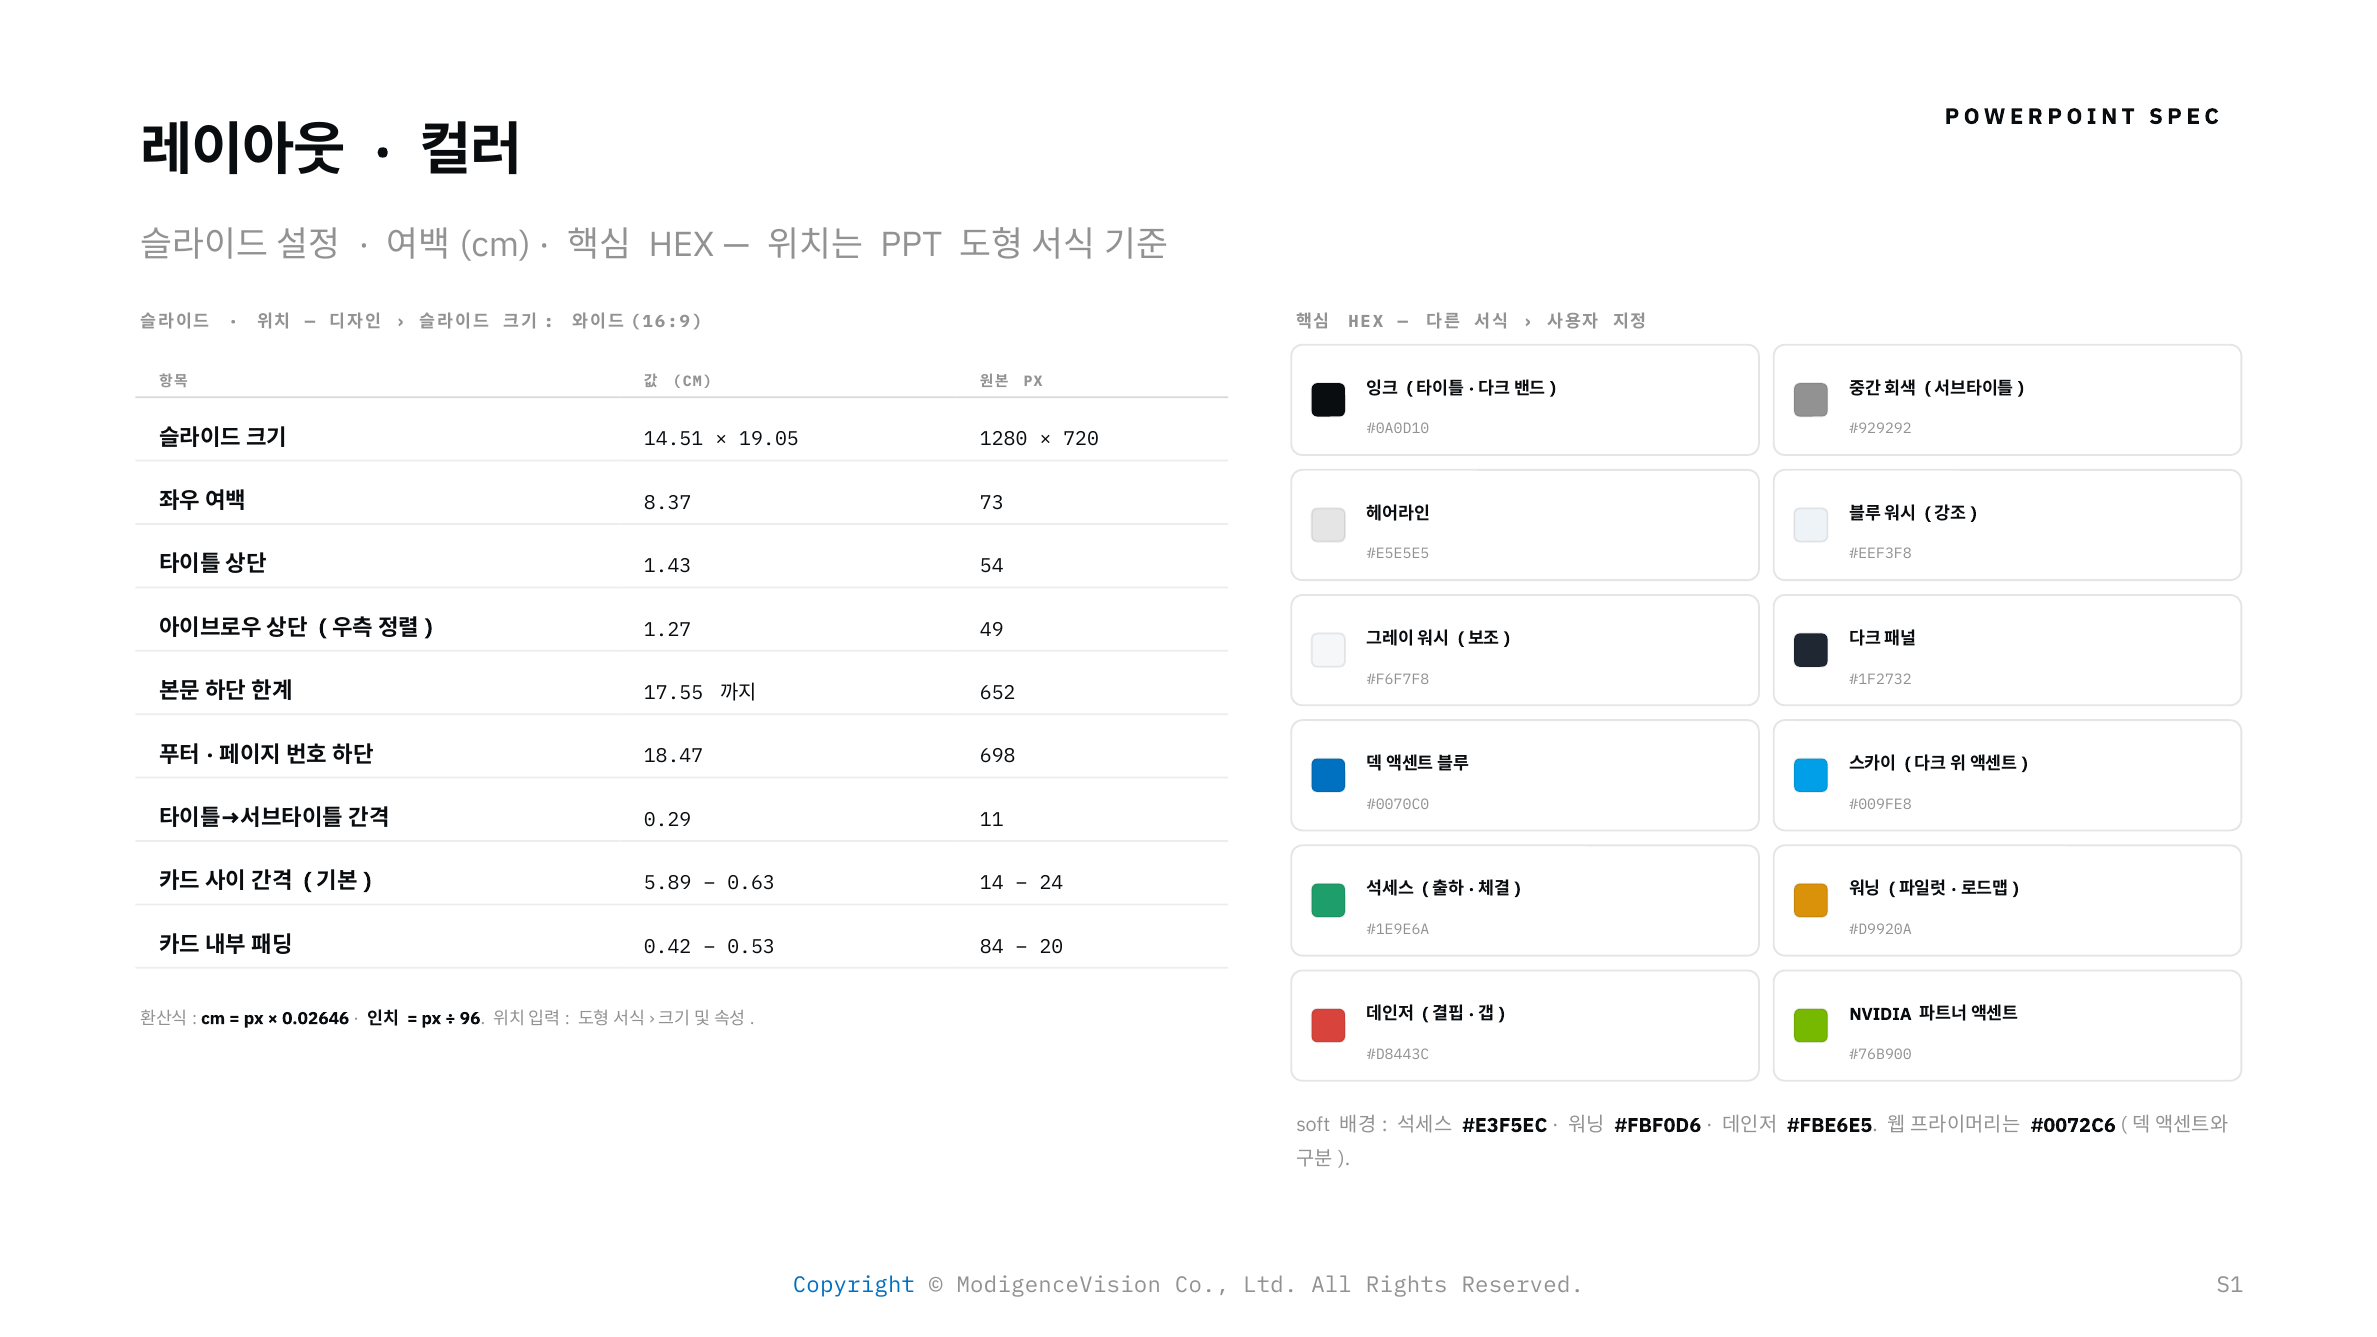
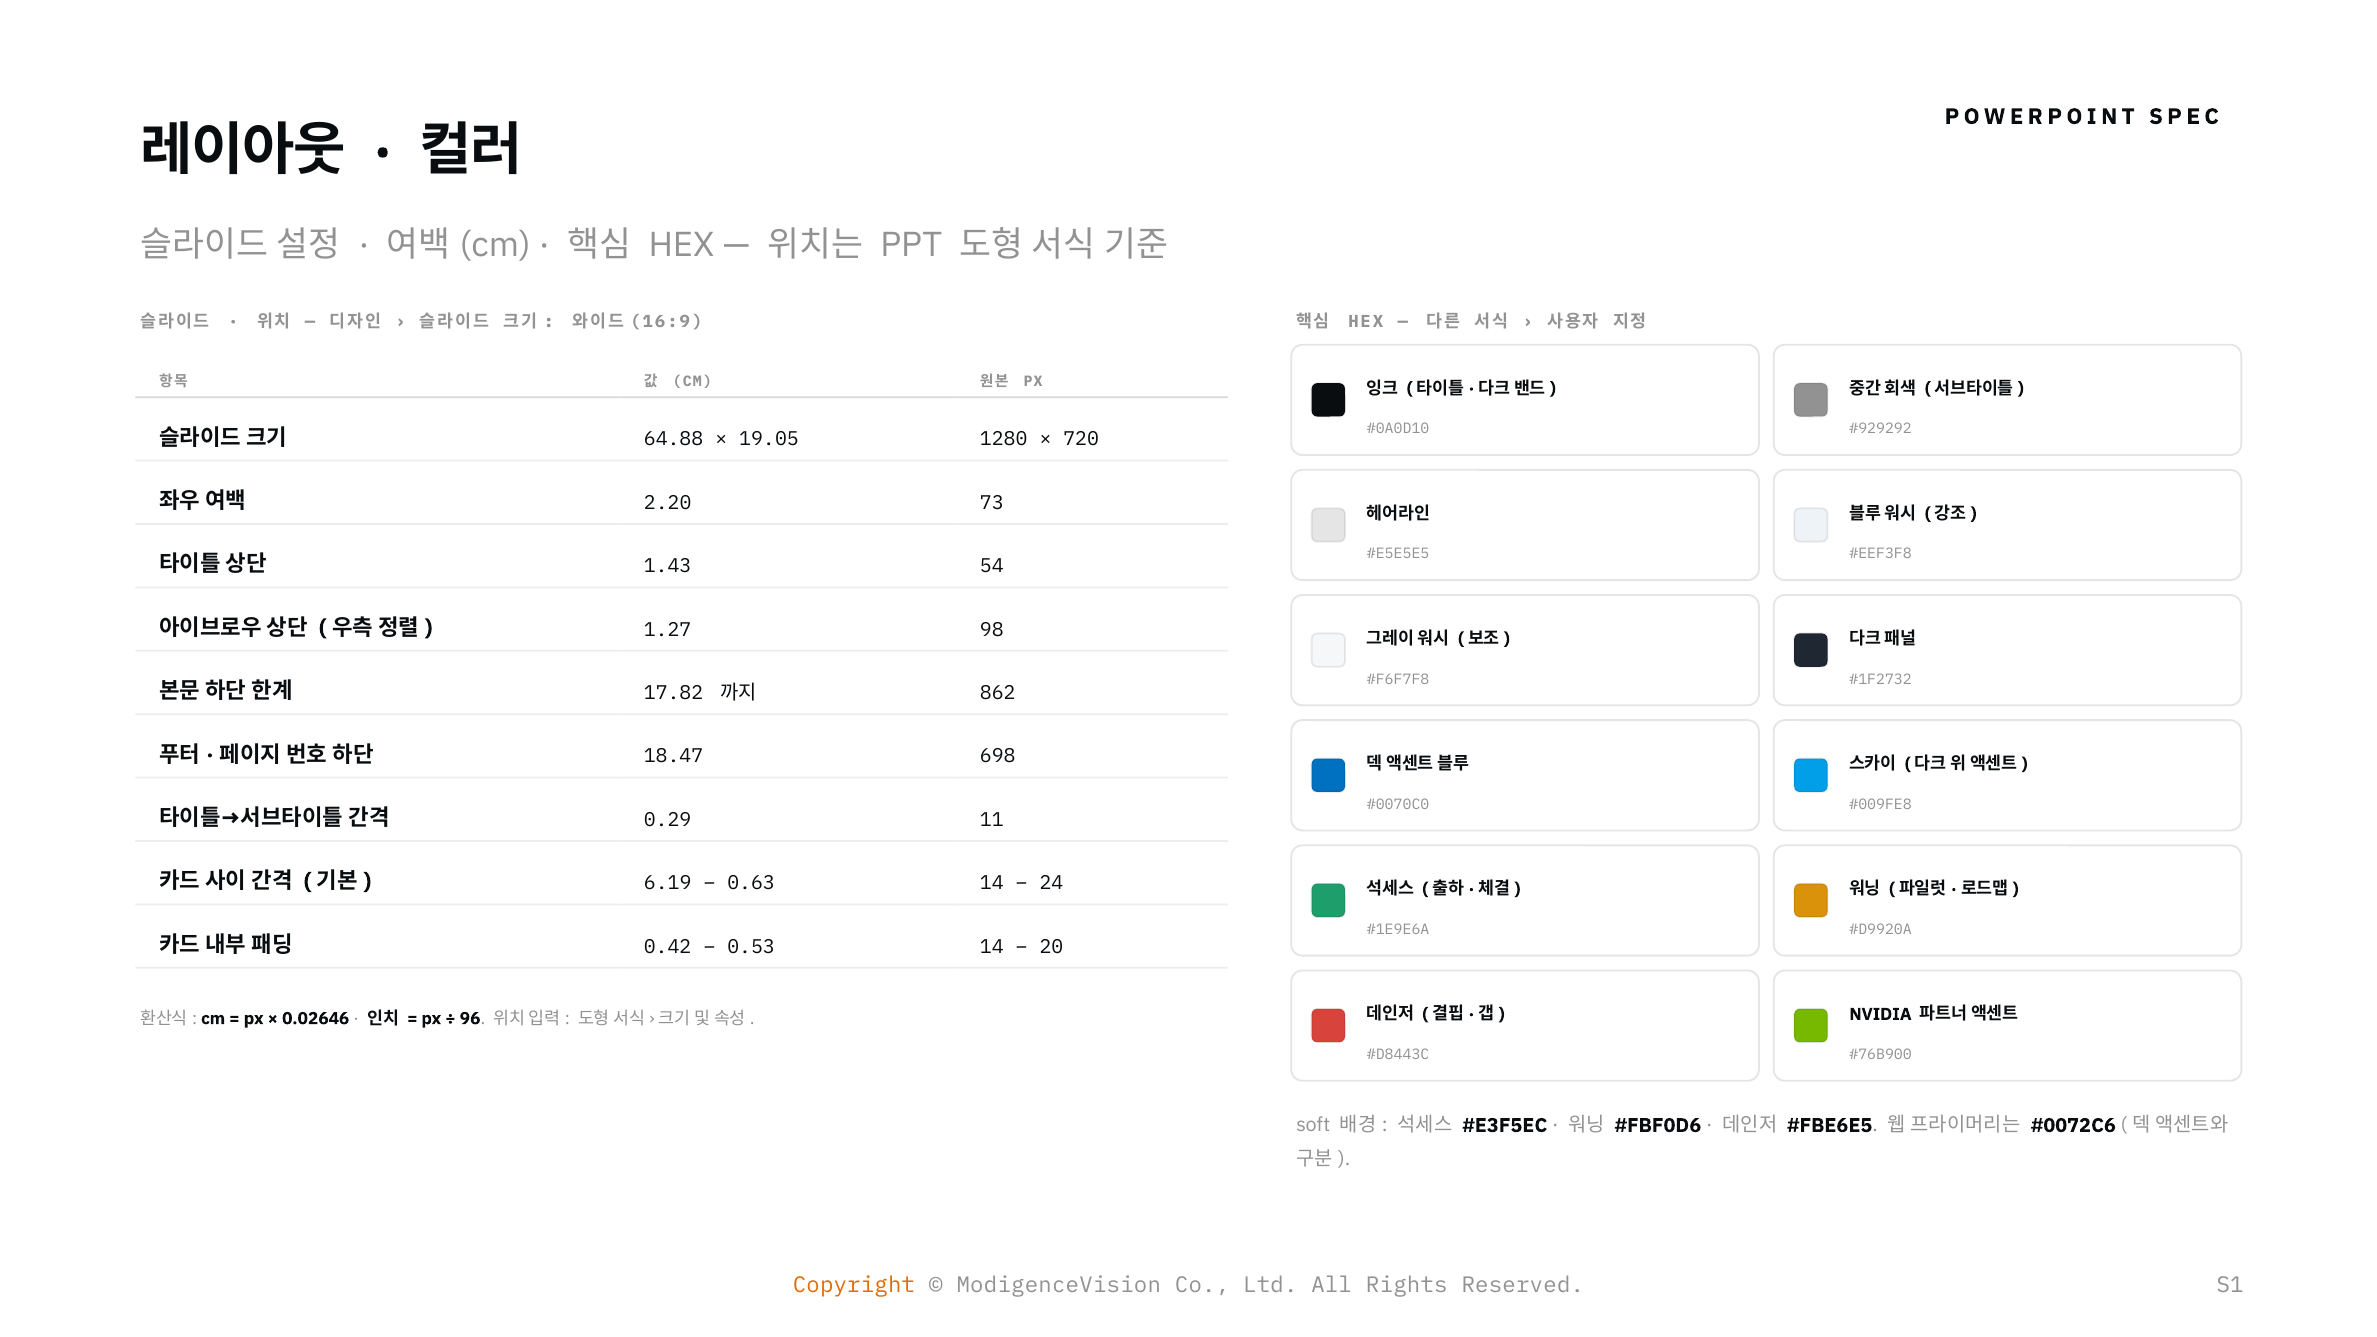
14.51: 14.51 -> 64.88
8.37: 8.37 -> 2.20
49: 49 -> 98
17.55: 17.55 -> 17.82
652: 652 -> 862
5.89: 5.89 -> 6.19
0.53 84: 84 -> 14
Copyright colour: blue -> orange
